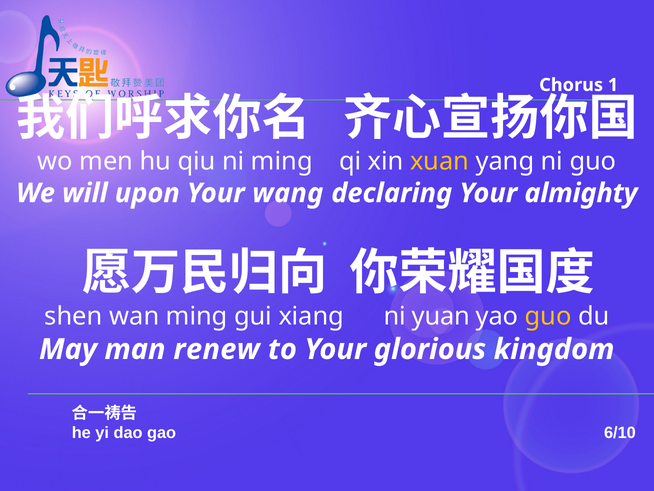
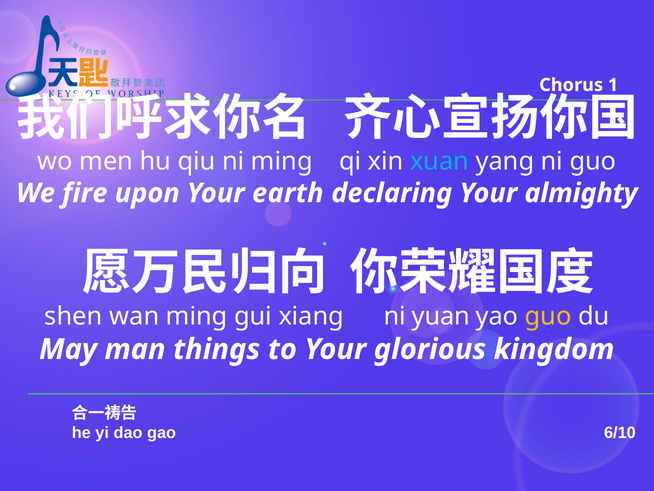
xuan colour: yellow -> light blue
will: will -> fire
wang: wang -> earth
renew: renew -> things
